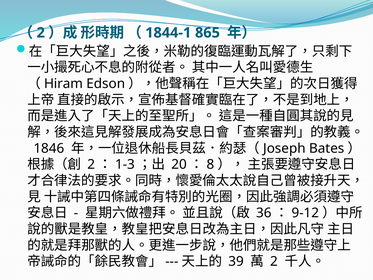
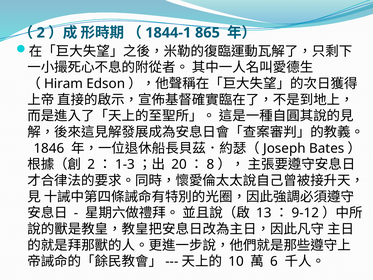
36: 36 -> 13
39: 39 -> 10
2 at (274, 261): 2 -> 6
